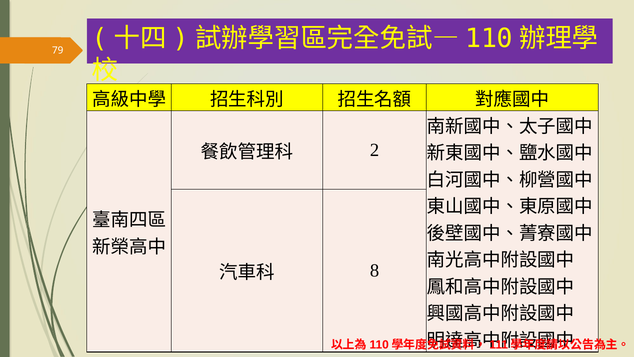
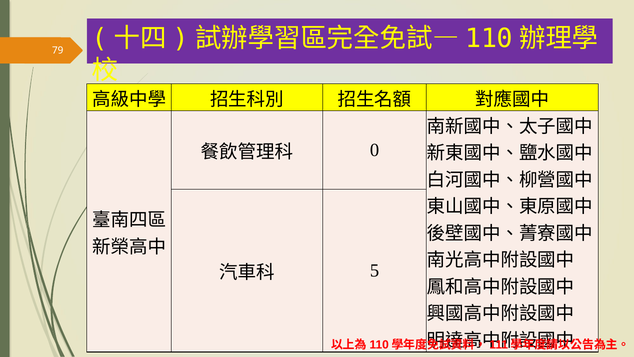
2: 2 -> 0
8: 8 -> 5
